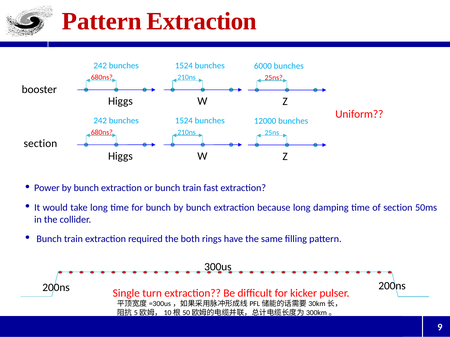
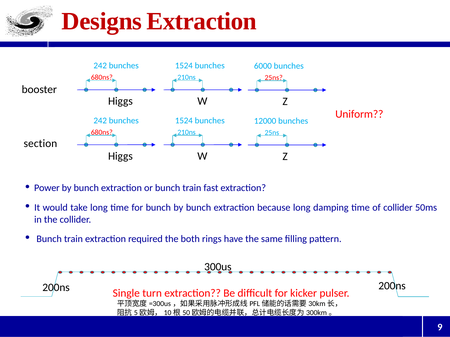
Pattern at (102, 21): Pattern -> Designs
of section: section -> collider
